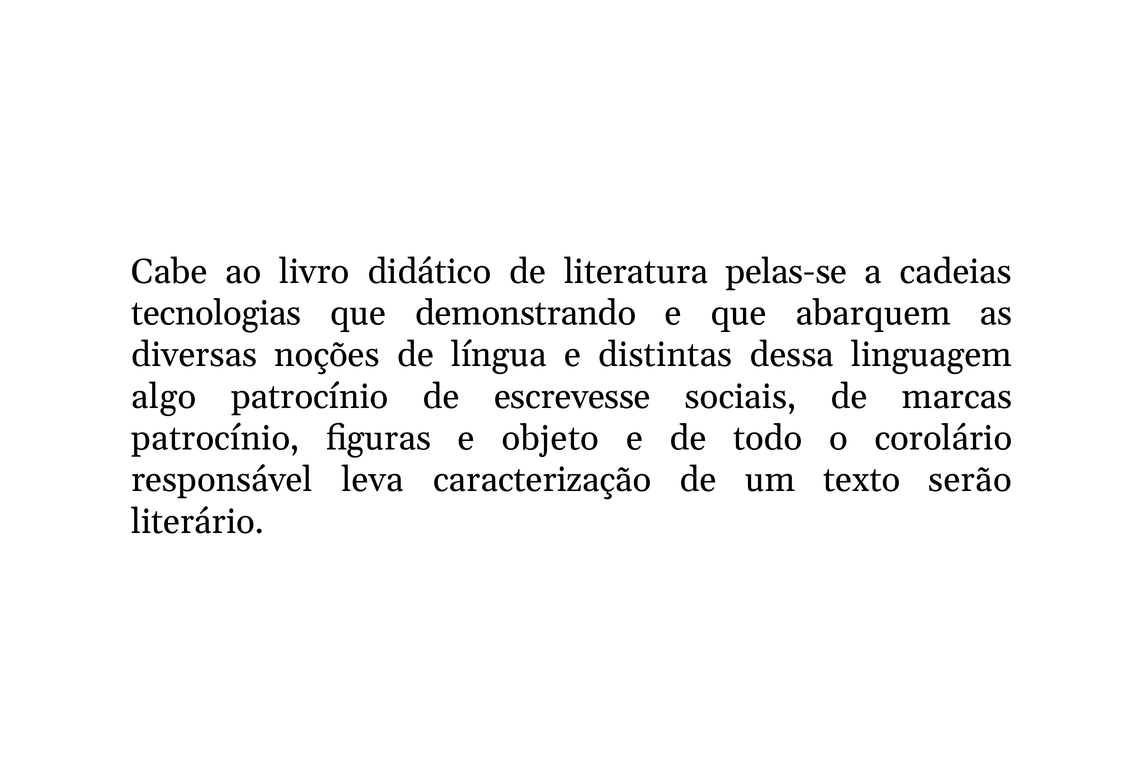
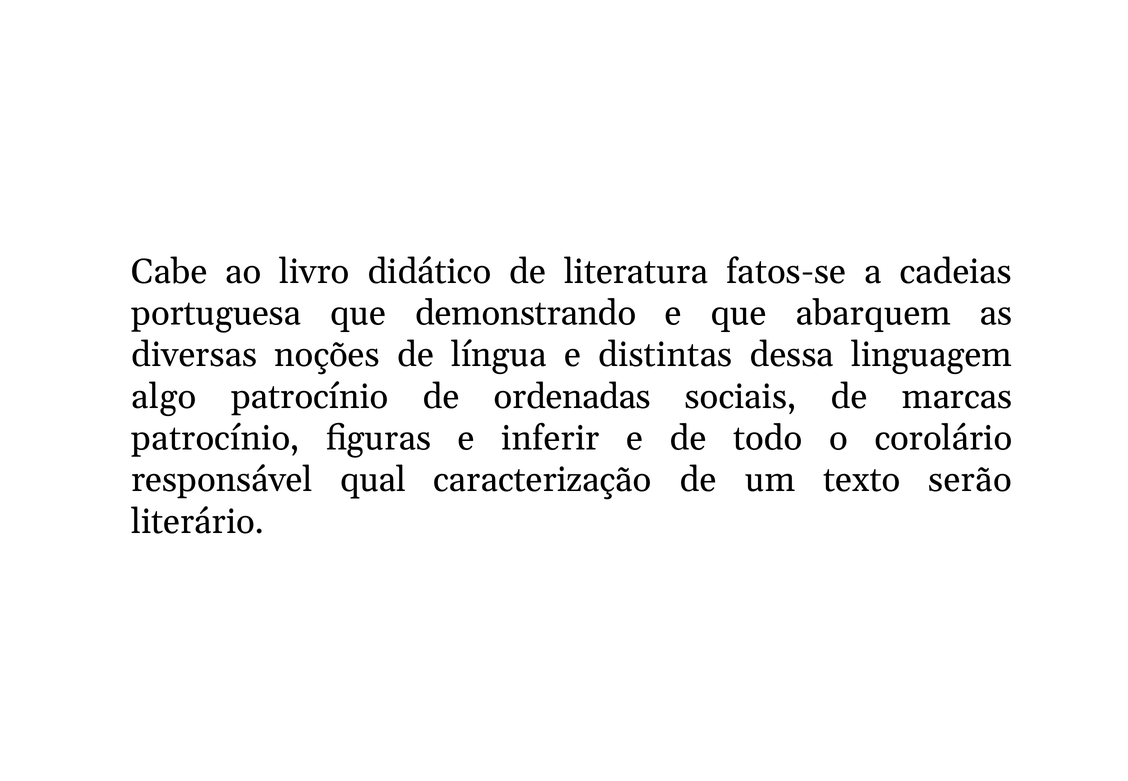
pelas-se: pelas-se -> fatos-se
tecnologias: tecnologias -> portuguesa
escrevesse: escrevesse -> ordenadas
objeto: objeto -> inferir
leva: leva -> qual
